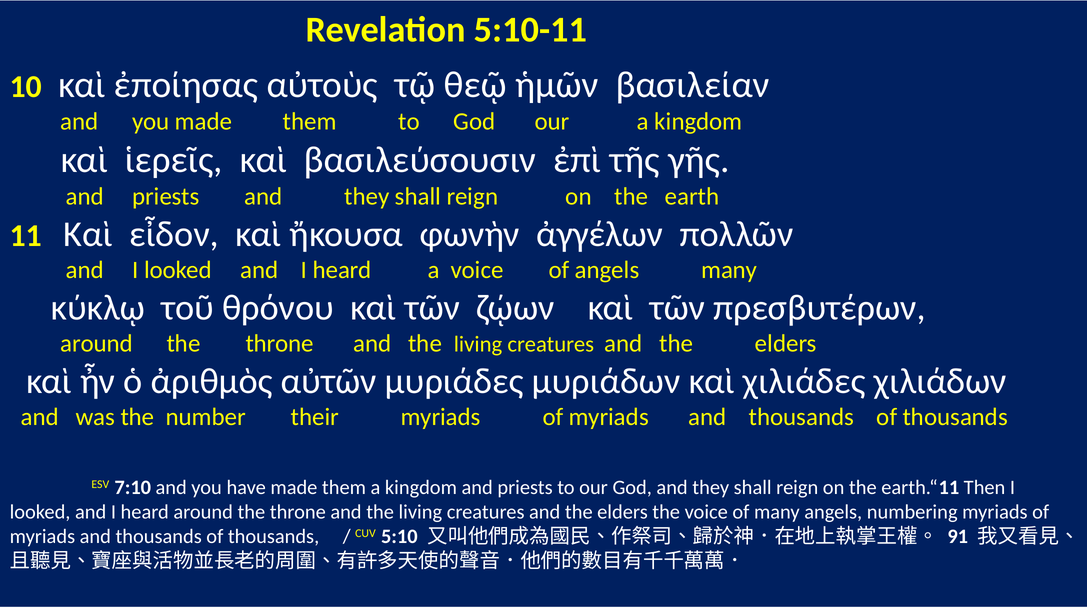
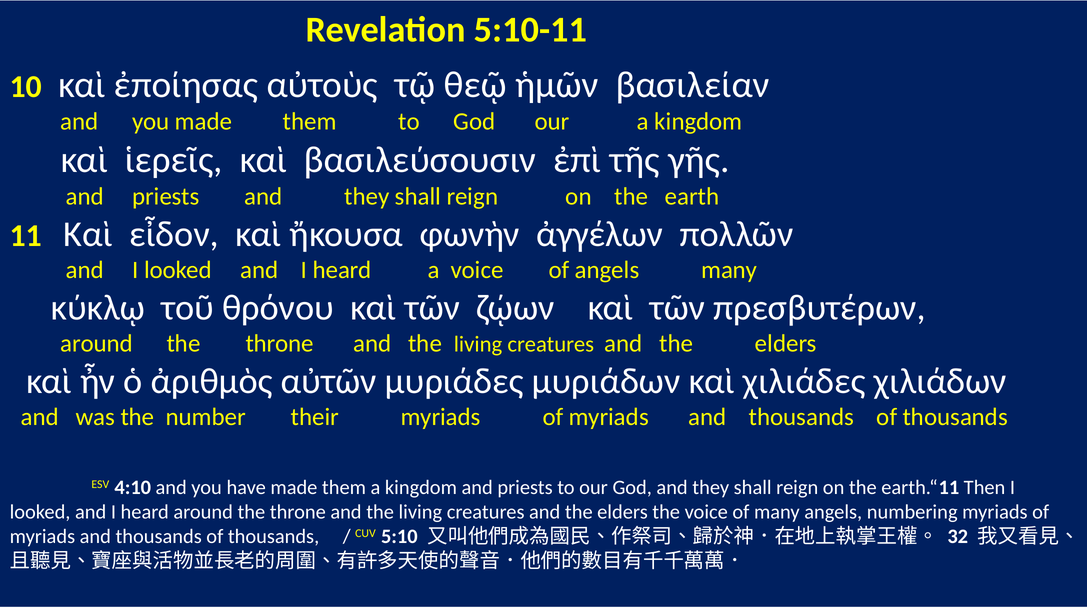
7:10: 7:10 -> 4:10
91: 91 -> 32
